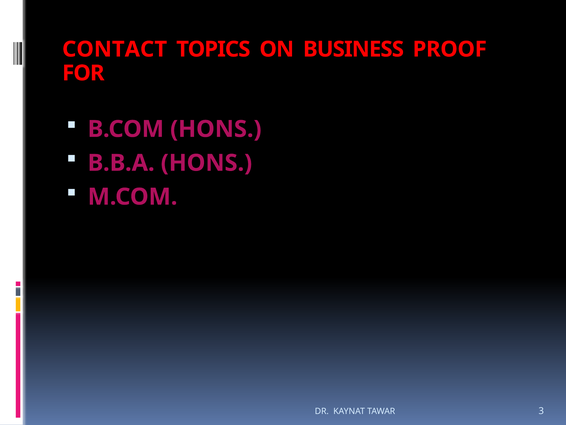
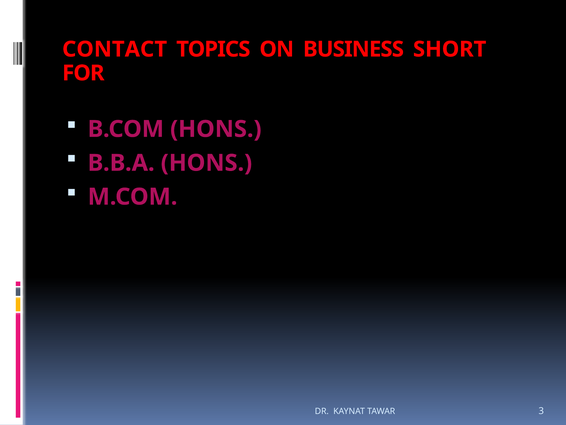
PROOF: PROOF -> SHORT
